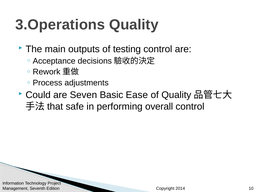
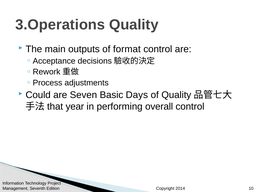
testing: testing -> format
Ease: Ease -> Days
safe: safe -> year
